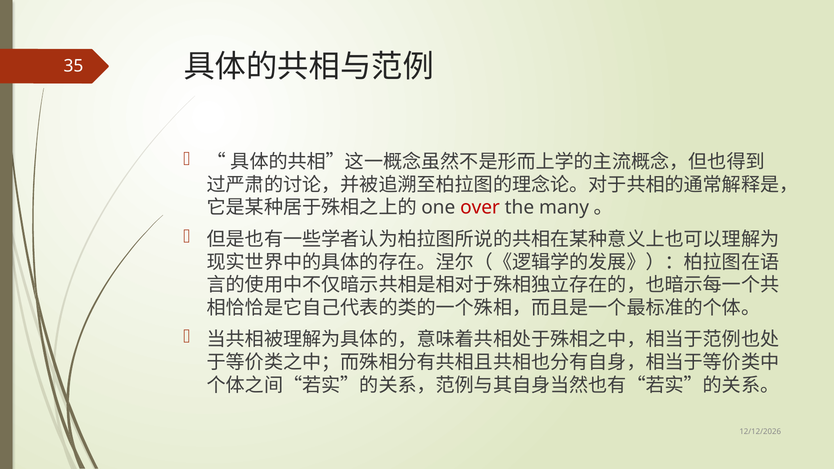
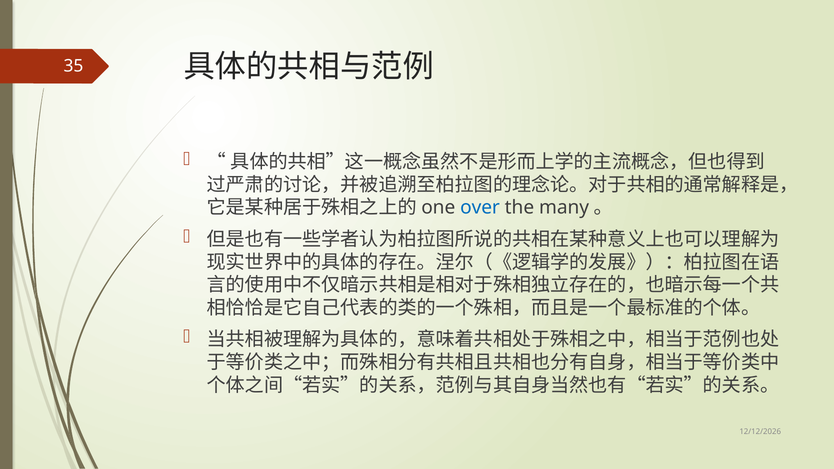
over colour: red -> blue
